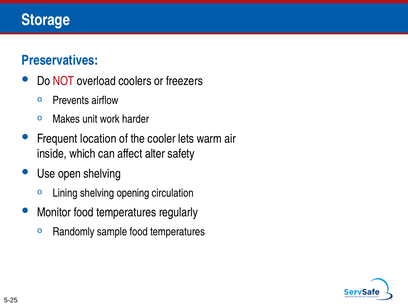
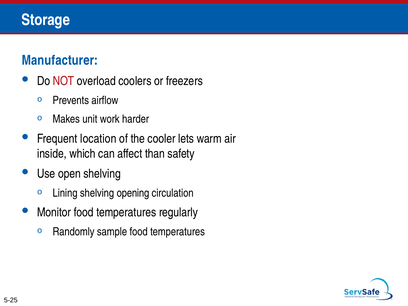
Preservatives: Preservatives -> Manufacturer
alter: alter -> than
